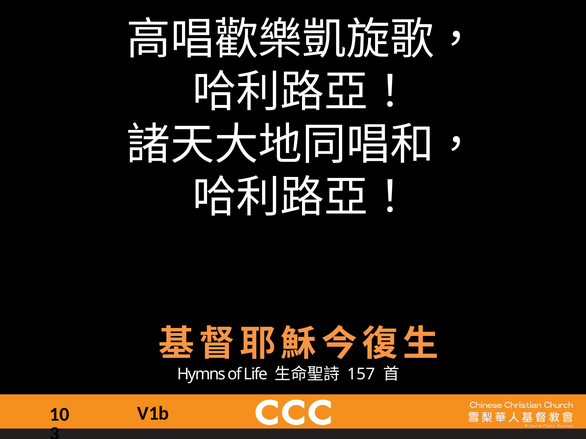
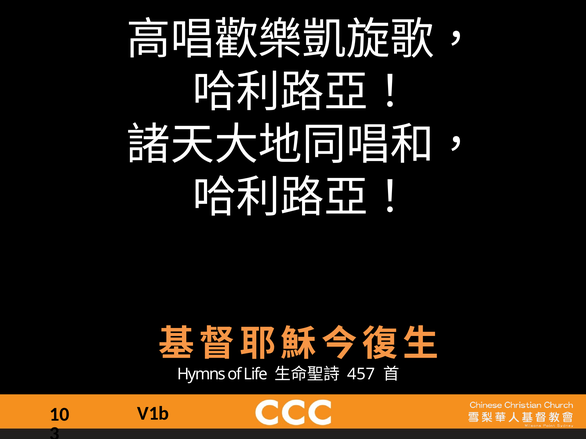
157: 157 -> 457
